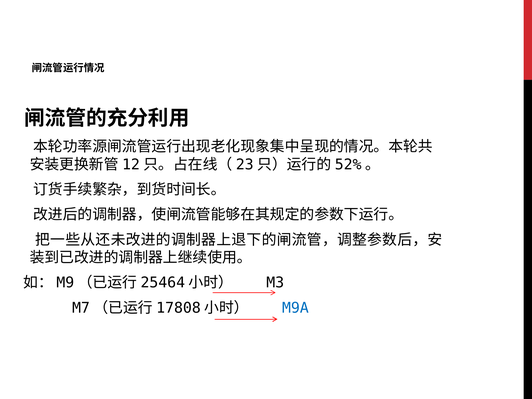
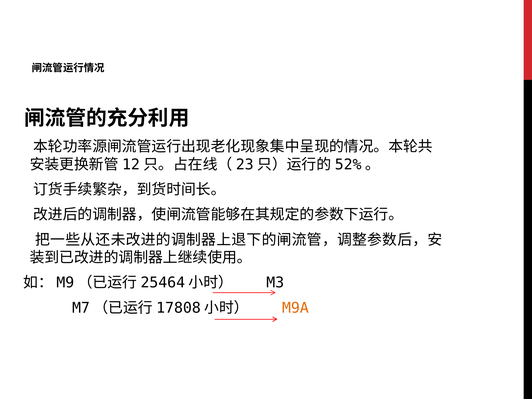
M9A colour: blue -> orange
